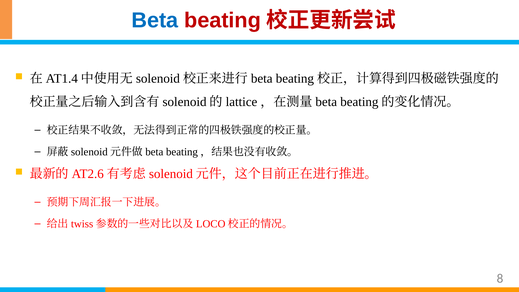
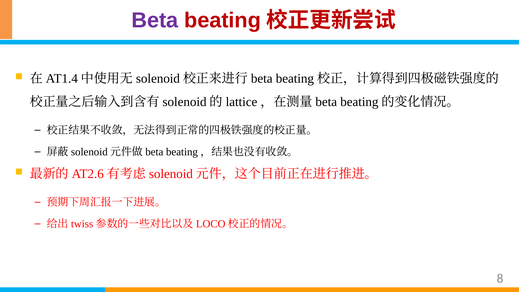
Beta colour: blue -> purple
